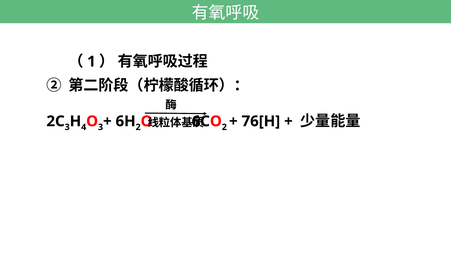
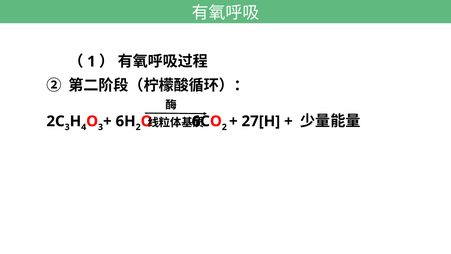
76[H: 76[H -> 27[H
